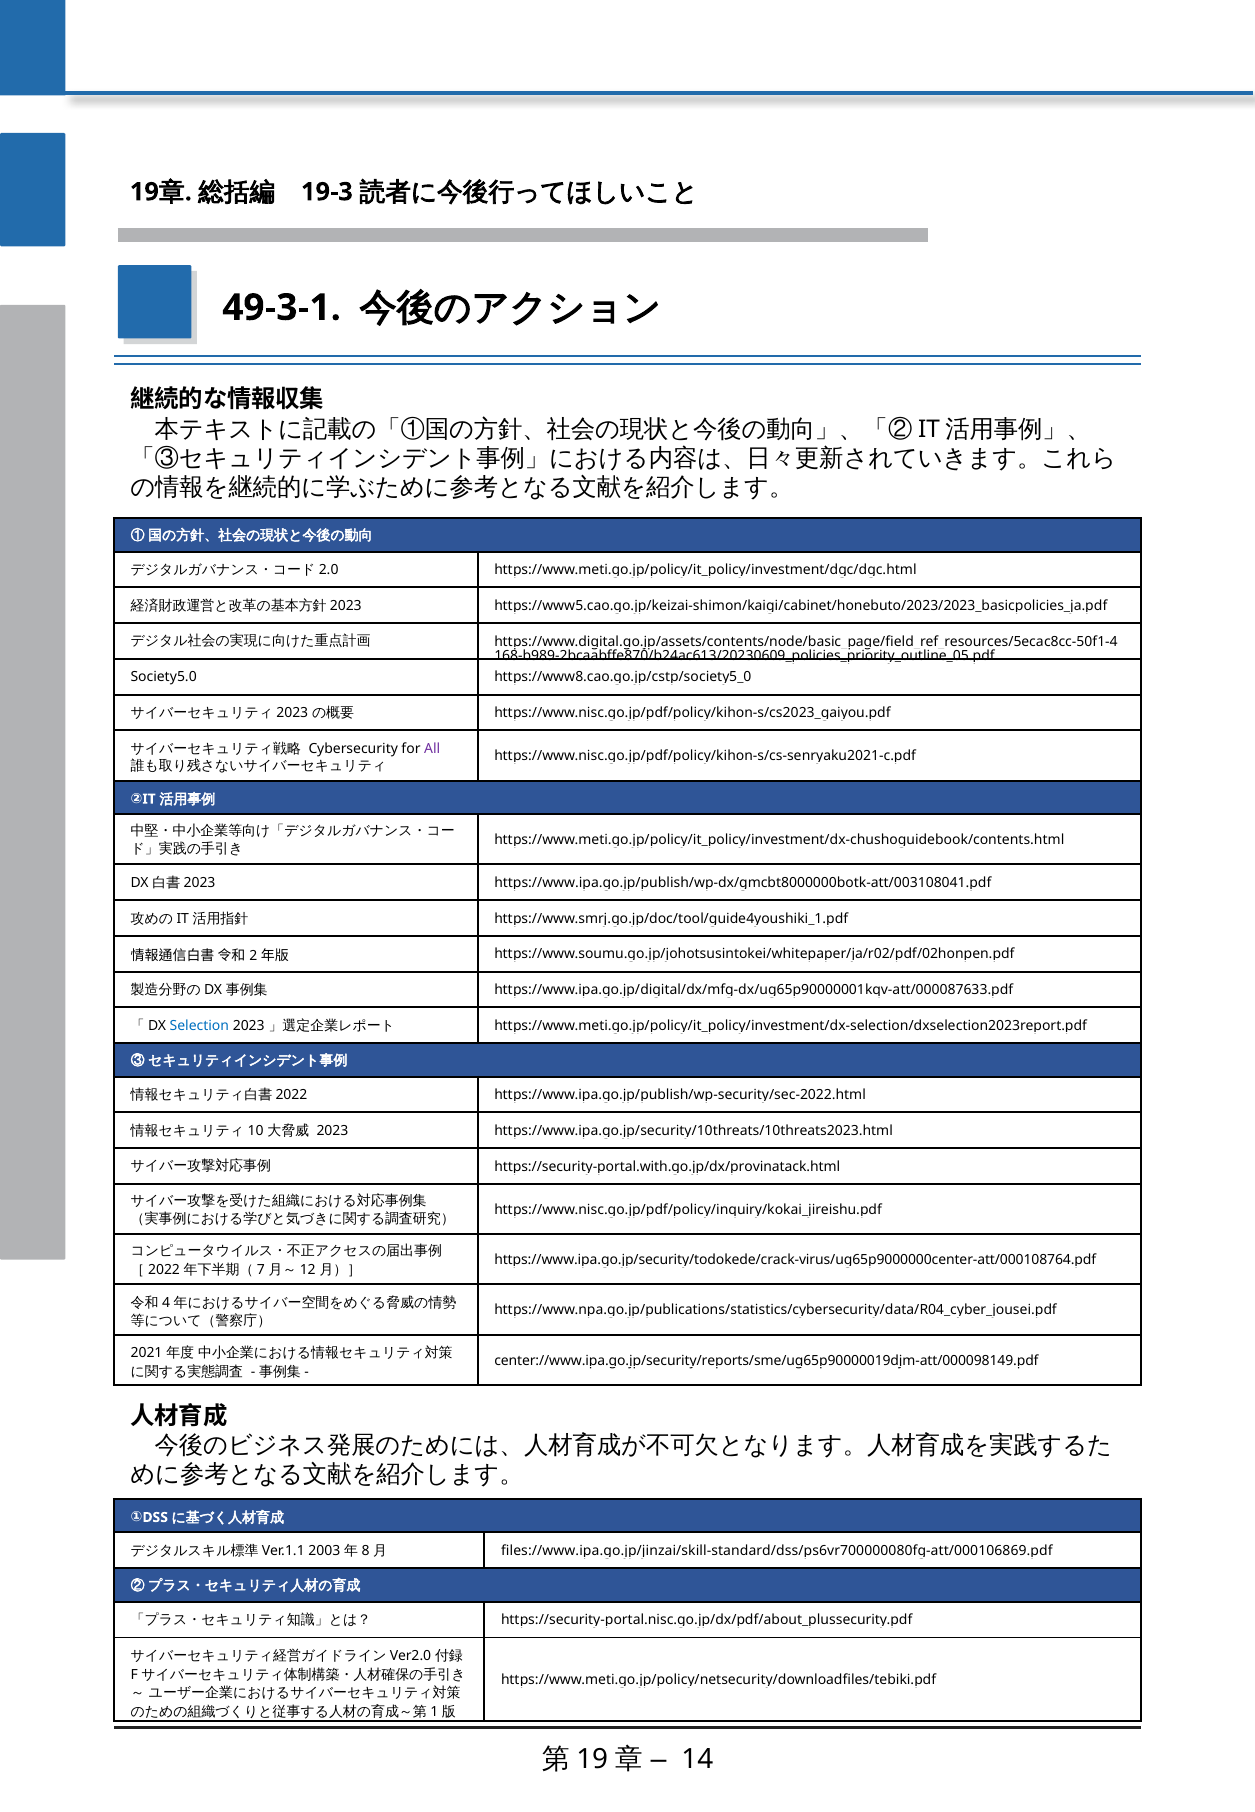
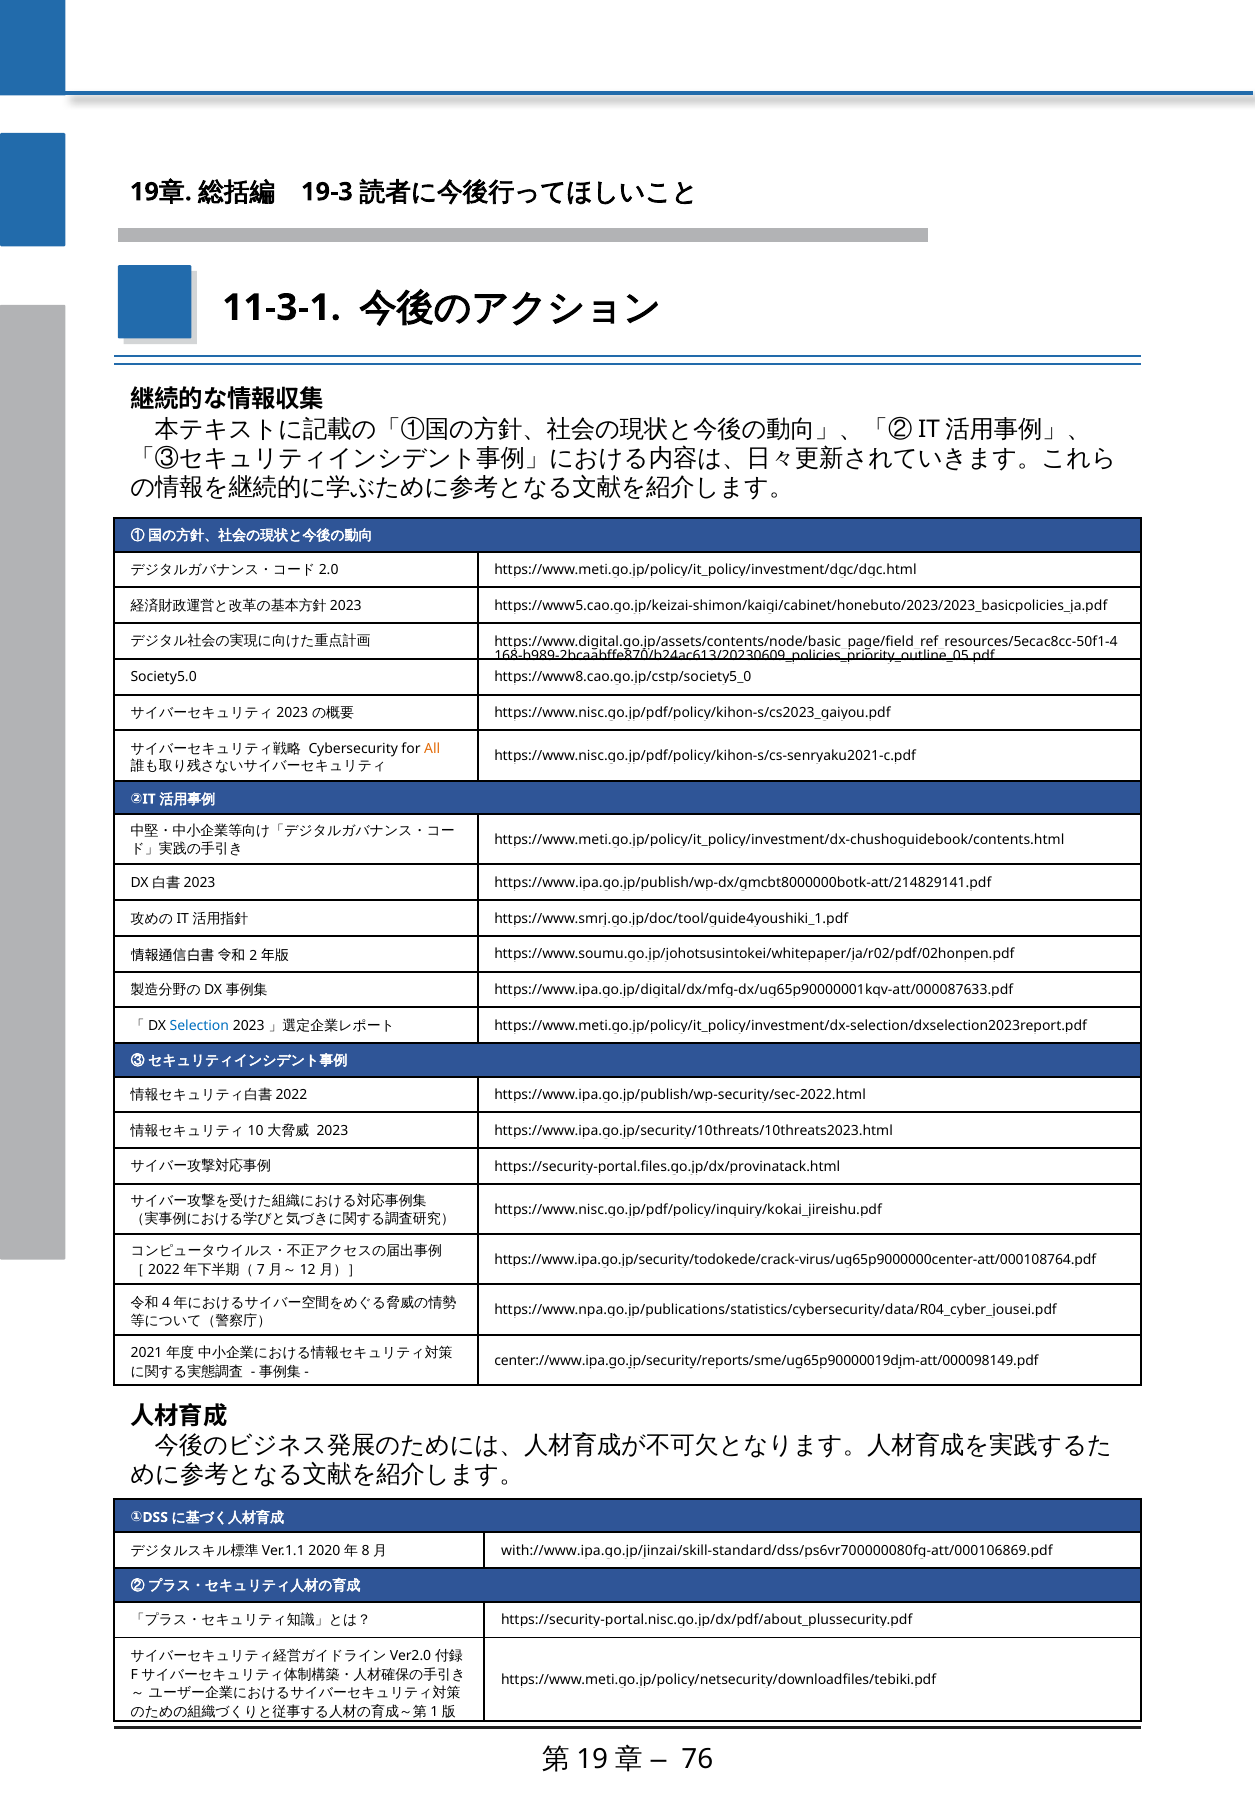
49-3-1: 49-3-1 -> 11-3-1
All colour: purple -> orange
https://www.ipa.go.jp/publish/wp-dx/gmcbt8000000botk-att/003108041.pdf: https://www.ipa.go.jp/publish/wp-dx/gmcbt8000000botk-att/003108041.pdf -> https://www.ipa.go.jp/publish/wp-dx/gmcbt8000000botk-att/214829141.pdf
https://security-portal.with.go.jp/dx/provinatack.html: https://security-portal.with.go.jp/dx/provinatack.html -> https://security-portal.files.go.jp/dx/provinatack.html
2003: 2003 -> 2020
files://www.ipa.go.jp/jinzai/skill-standard/dss/ps6vr700000080fg-att/000106869.pdf: files://www.ipa.go.jp/jinzai/skill-standard/dss/ps6vr700000080fg-att/000106869.pdf -> with://www.ipa.go.jp/jinzai/skill-standard/dss/ps6vr700000080fg-att/000106869.pdf
14: 14 -> 76
